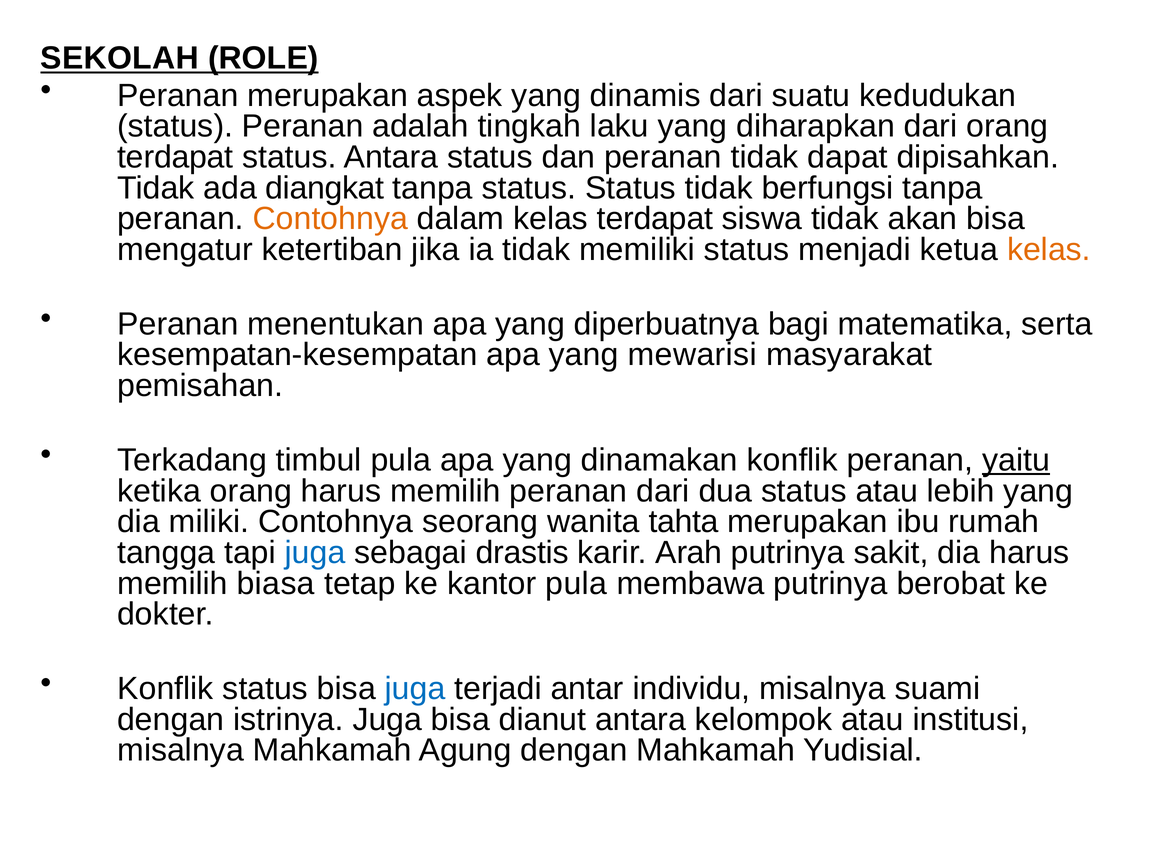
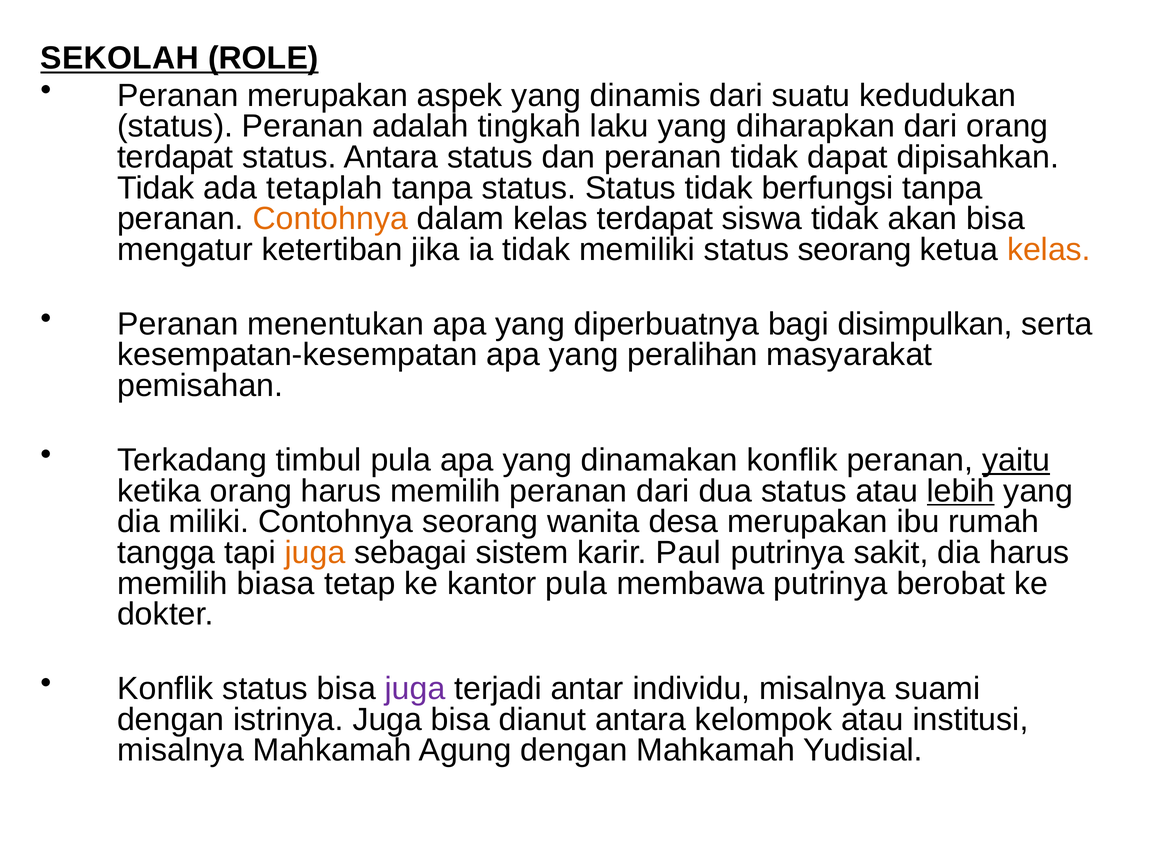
diangkat: diangkat -> tetaplah
status menjadi: menjadi -> seorang
matematika: matematika -> disimpulkan
mewarisi: mewarisi -> peralihan
lebih underline: none -> present
tahta: tahta -> desa
juga at (315, 552) colour: blue -> orange
drastis: drastis -> sistem
Arah: Arah -> Paul
juga at (415, 688) colour: blue -> purple
